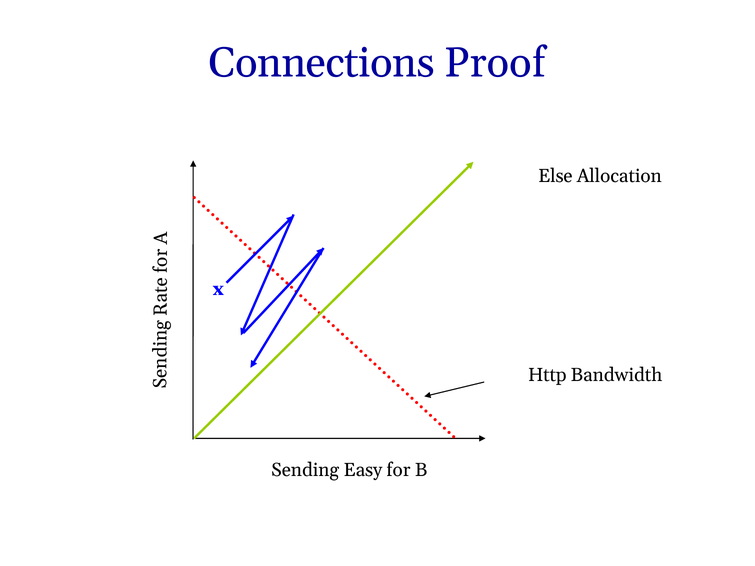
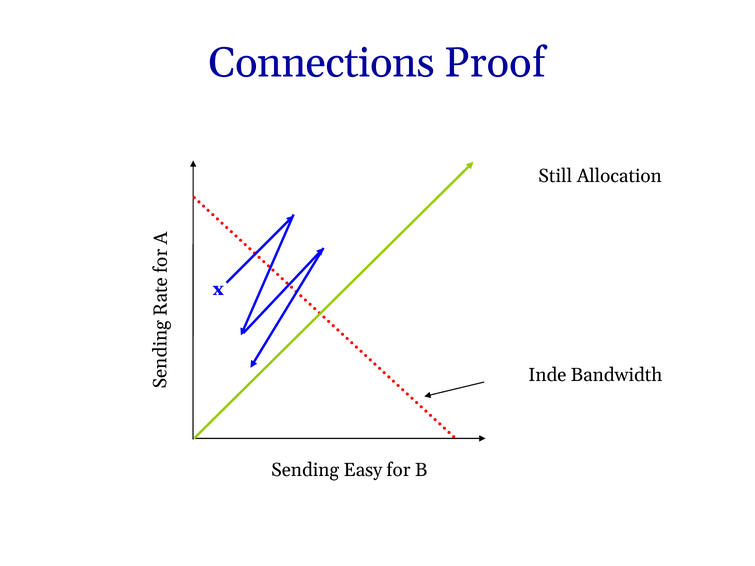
Else: Else -> Still
Http: Http -> Inde
